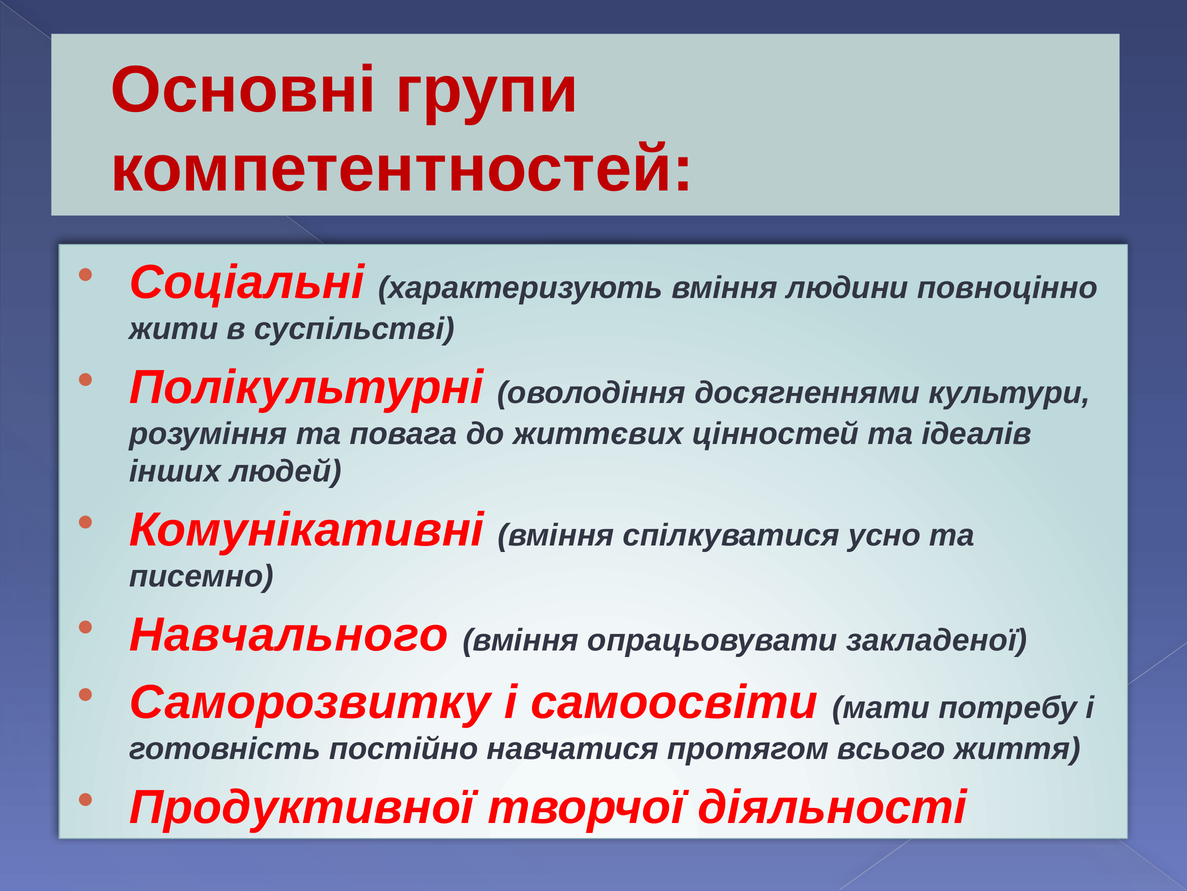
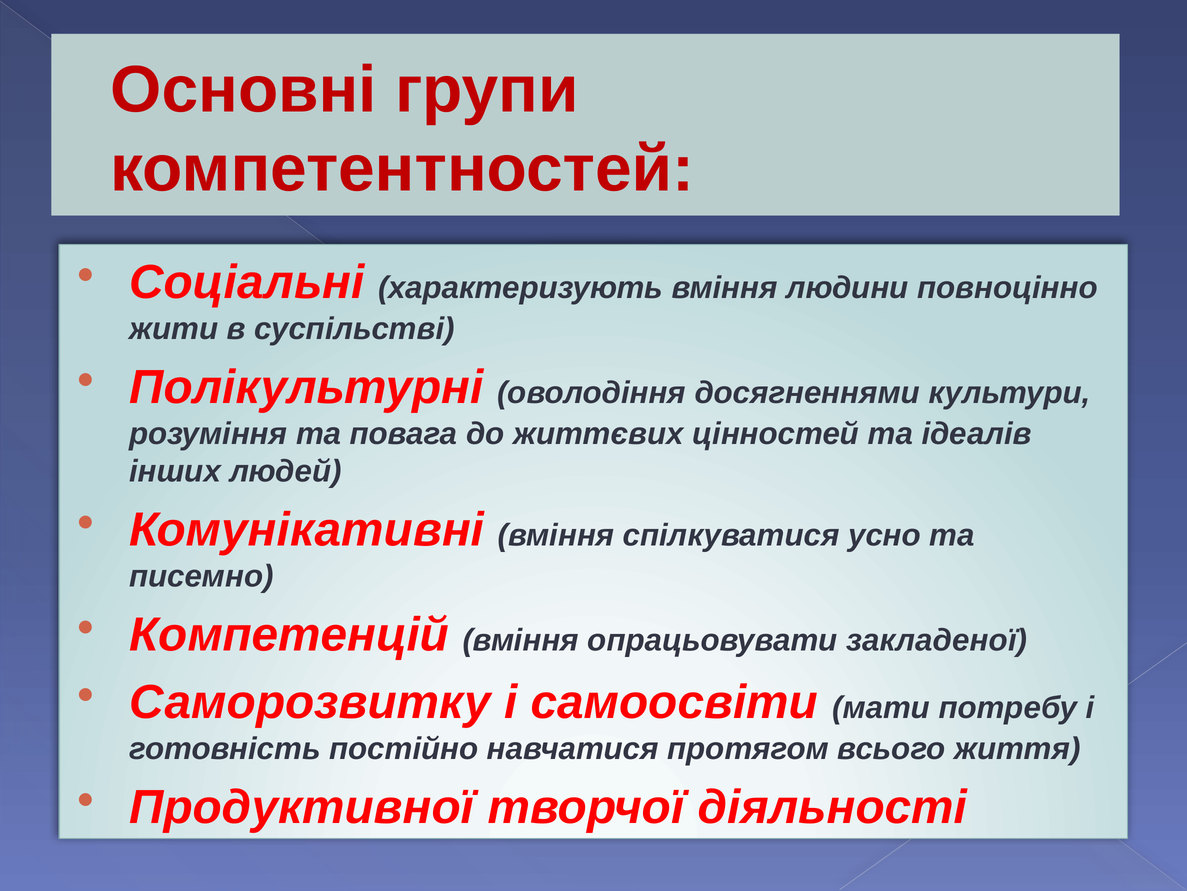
Навчального: Навчального -> Компетенцій
